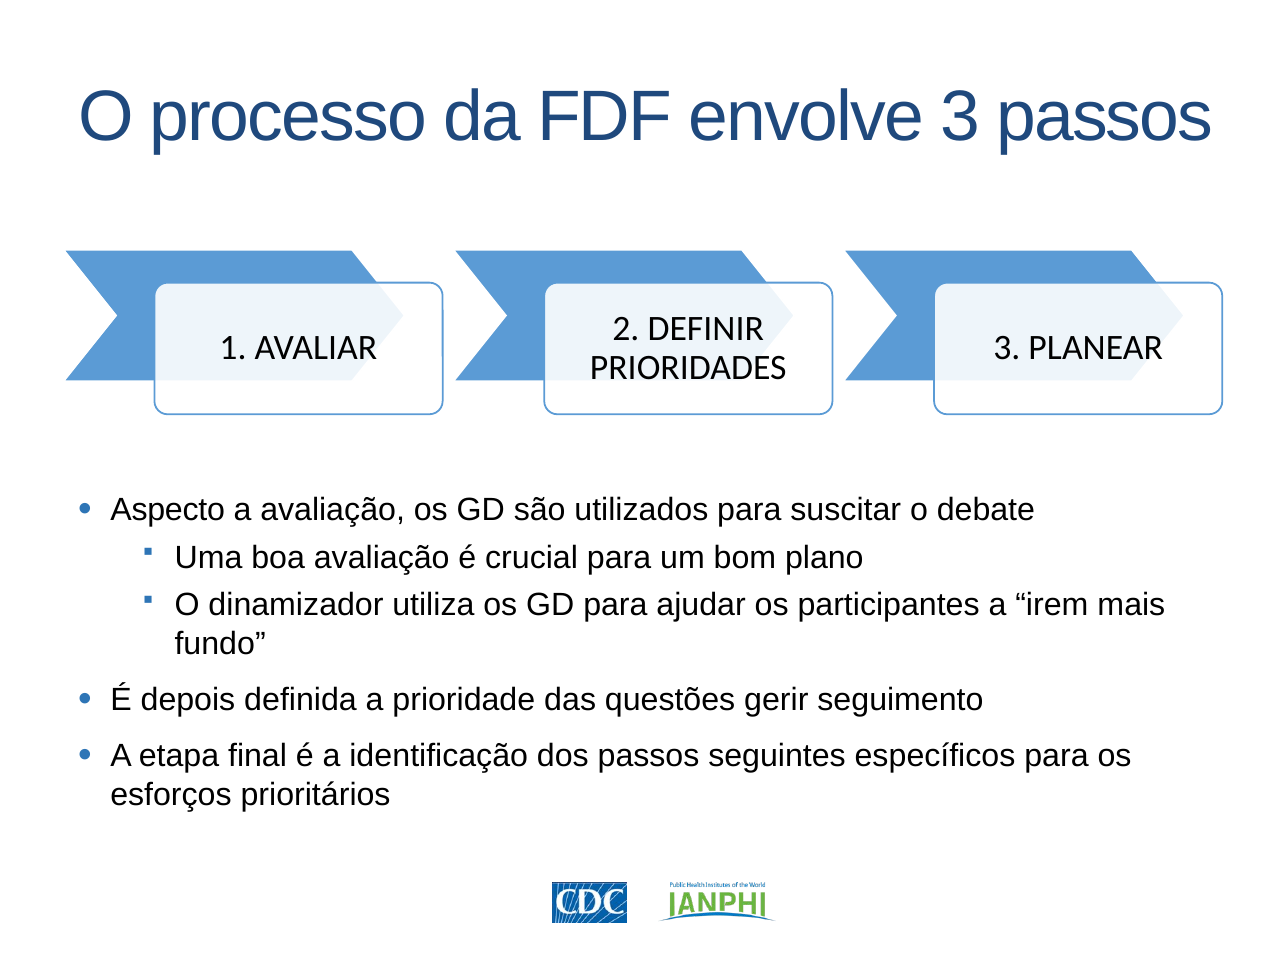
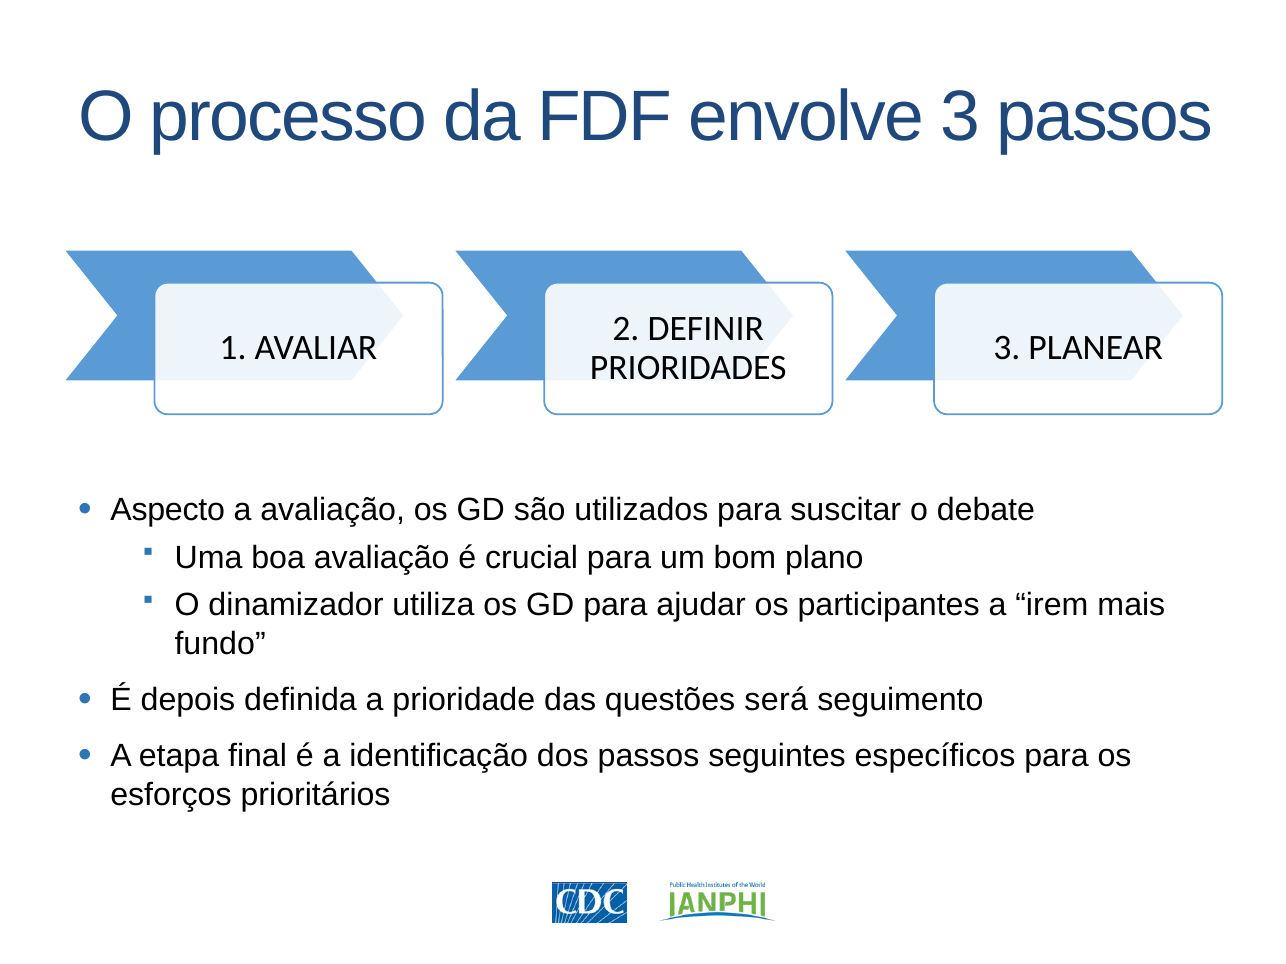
gerir: gerir -> será
